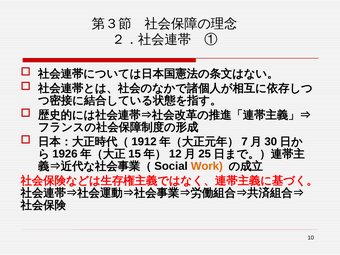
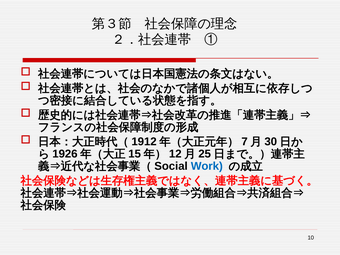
Work colour: orange -> blue
